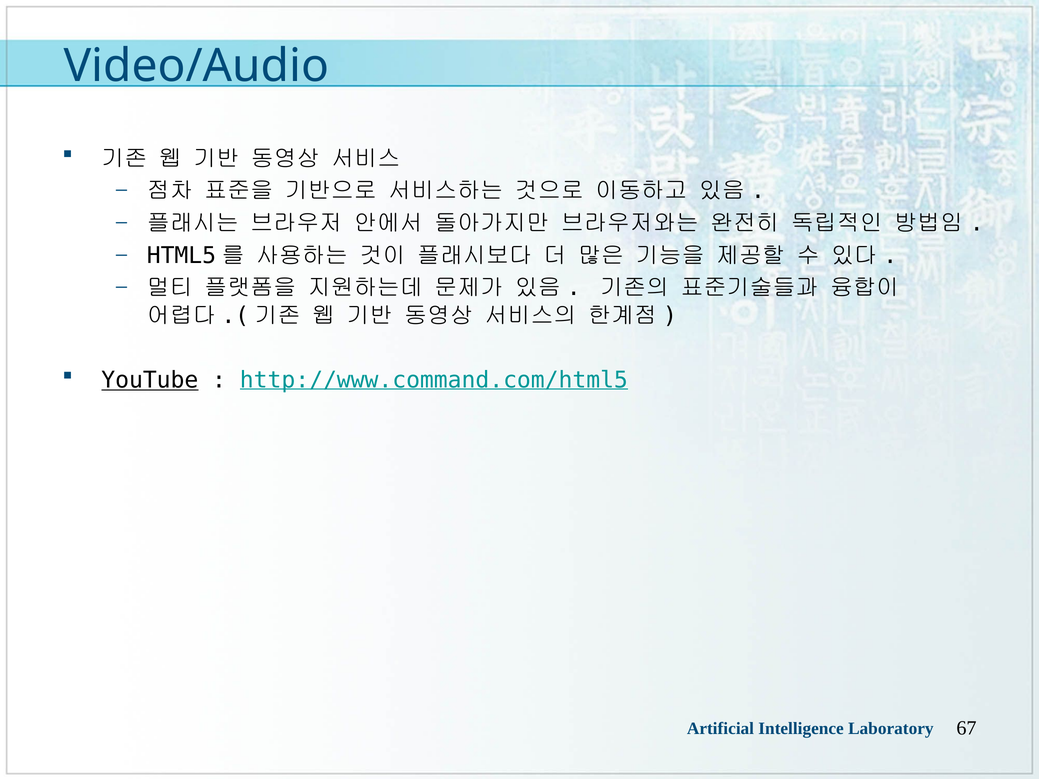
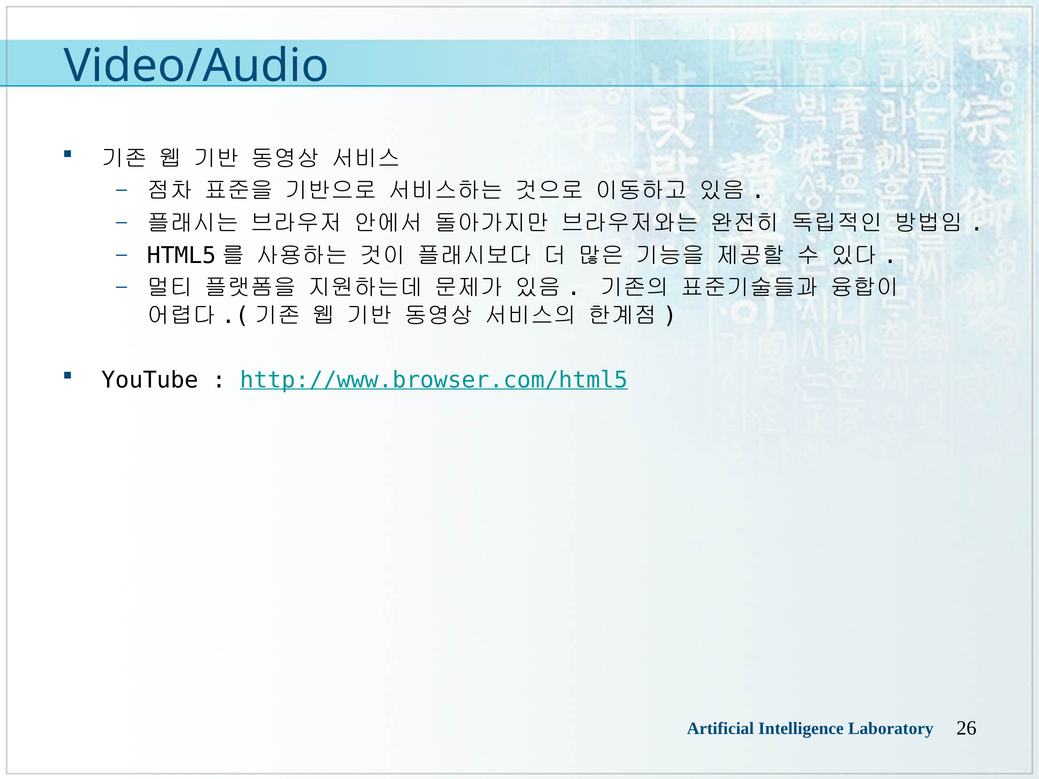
YouTube underline: present -> none
http://www.command.com/html5: http://www.command.com/html5 -> http://www.browser.com/html5
67: 67 -> 26
